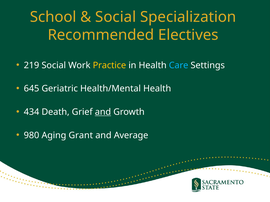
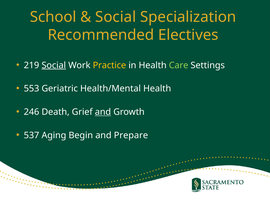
Social at (54, 65) underline: none -> present
Care colour: light blue -> light green
645: 645 -> 553
434: 434 -> 246
980: 980 -> 537
Grant: Grant -> Begin
Average: Average -> Prepare
